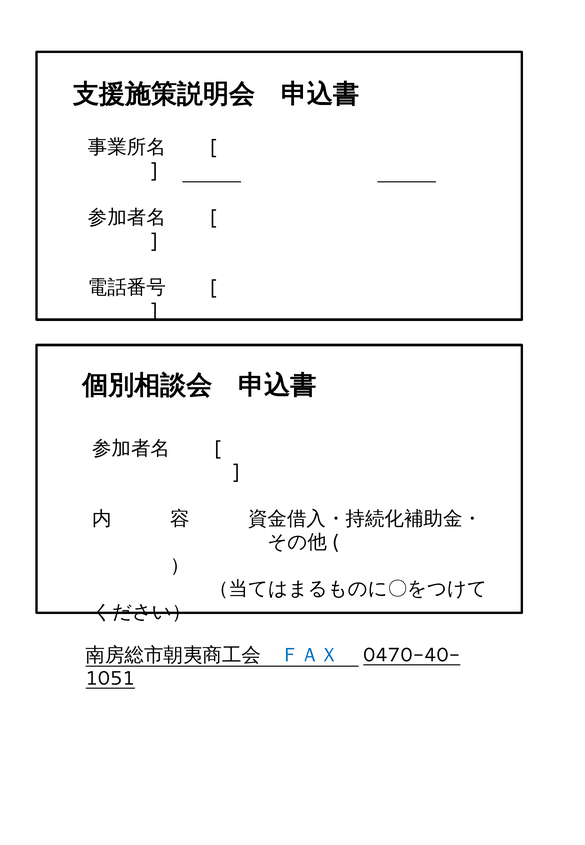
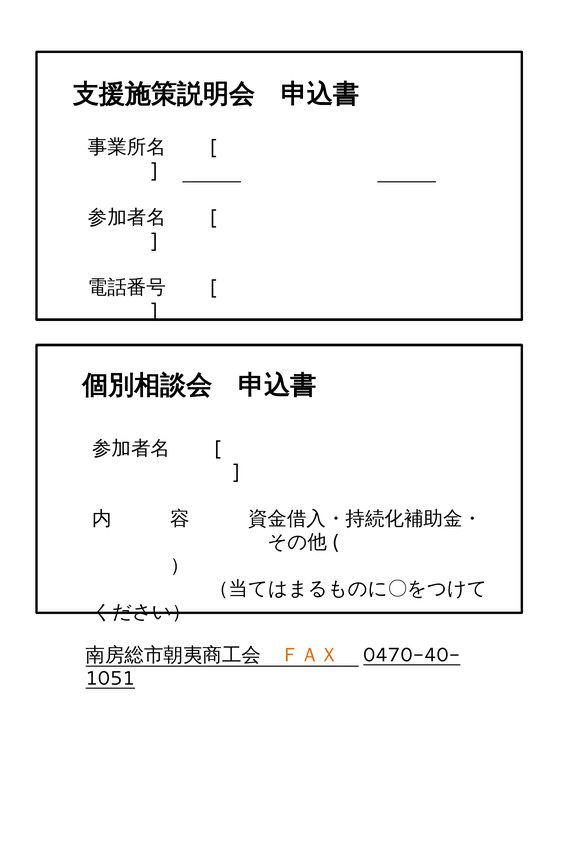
ＦＡＸ colour: blue -> orange
